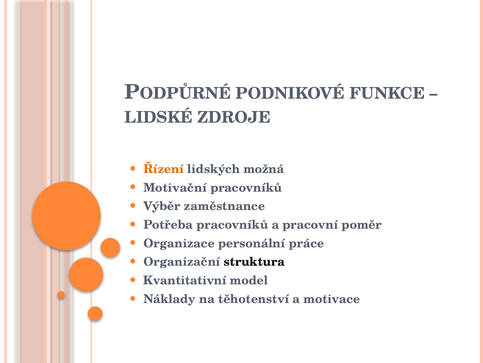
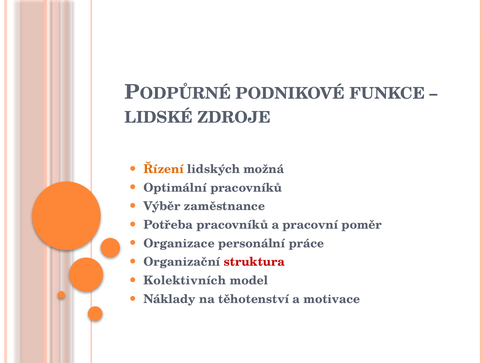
Motivační: Motivační -> Optimální
struktura colour: black -> red
Kvantitativní: Kvantitativní -> Kolektivních
